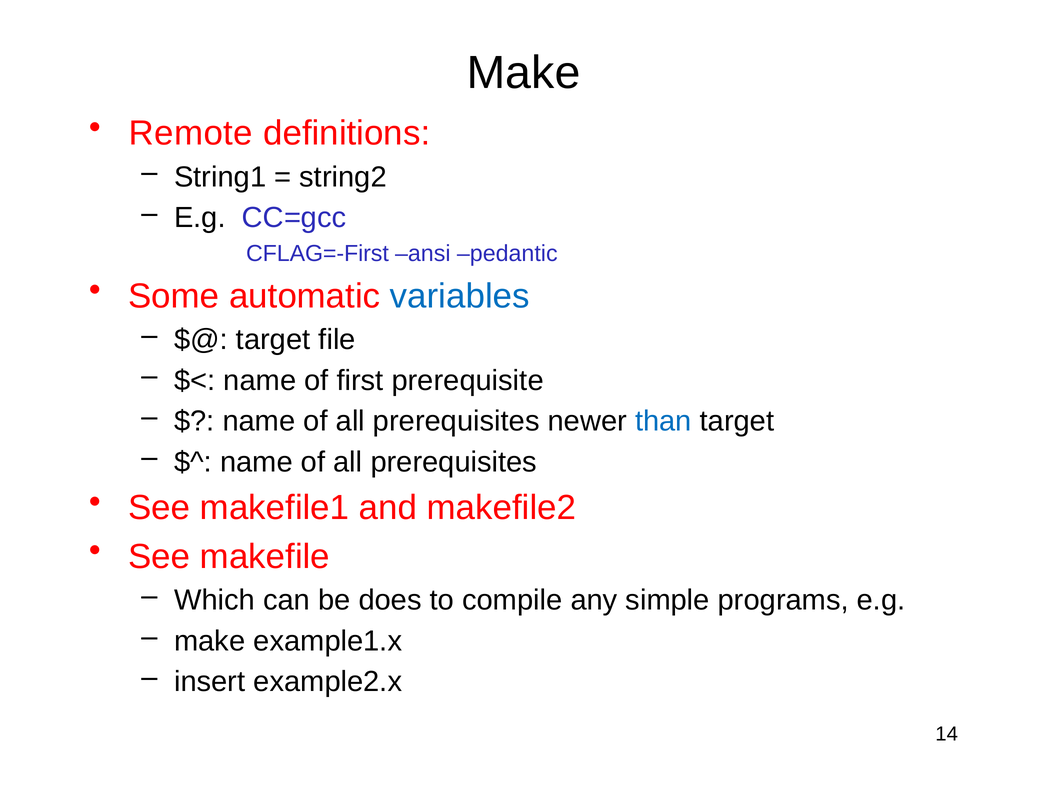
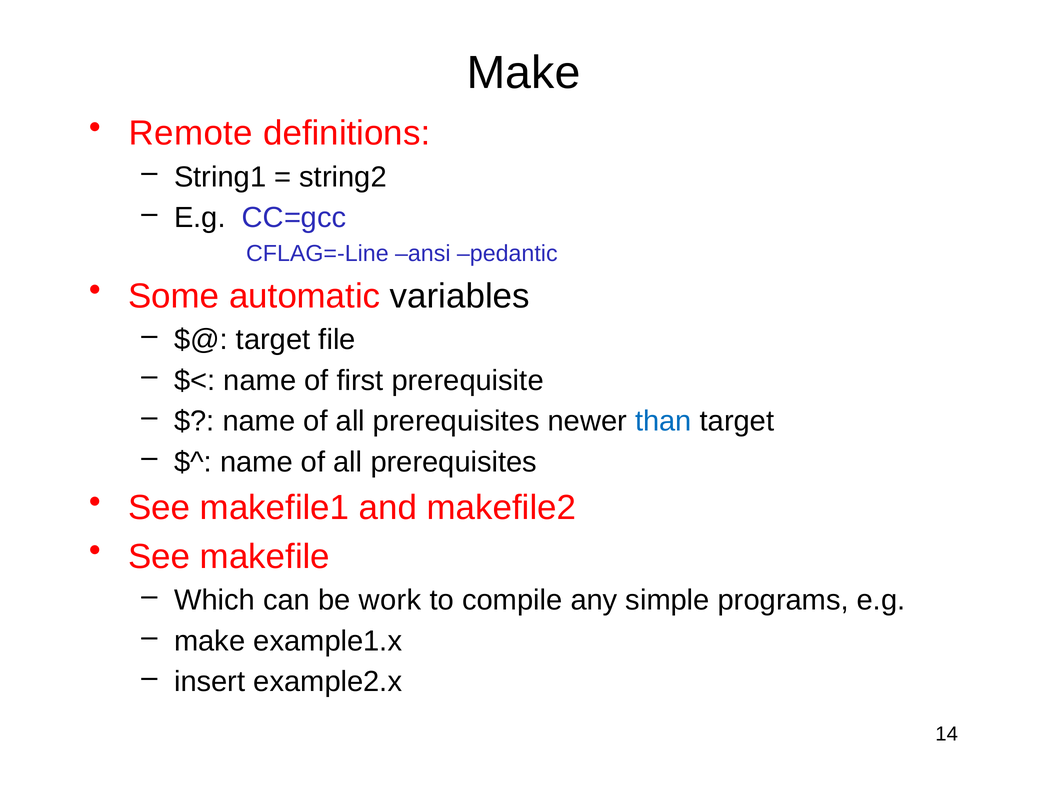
CFLAG=-First: CFLAG=-First -> CFLAG=-Line
variables colour: blue -> black
does: does -> work
